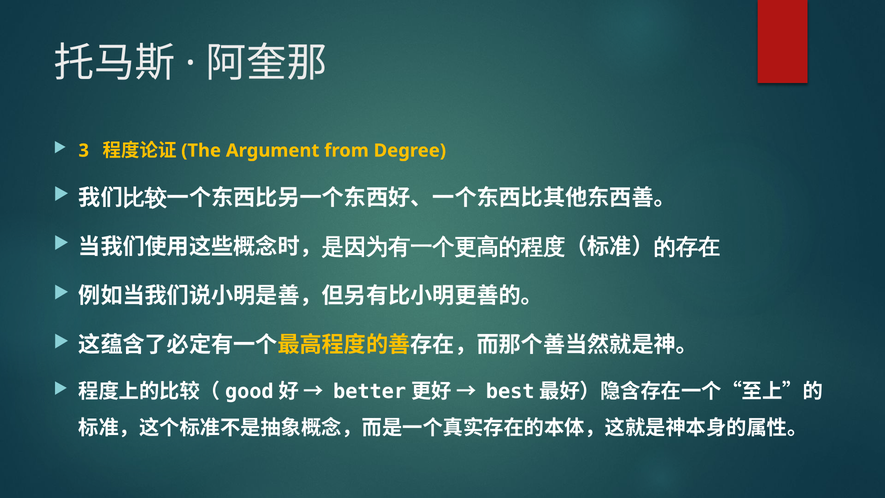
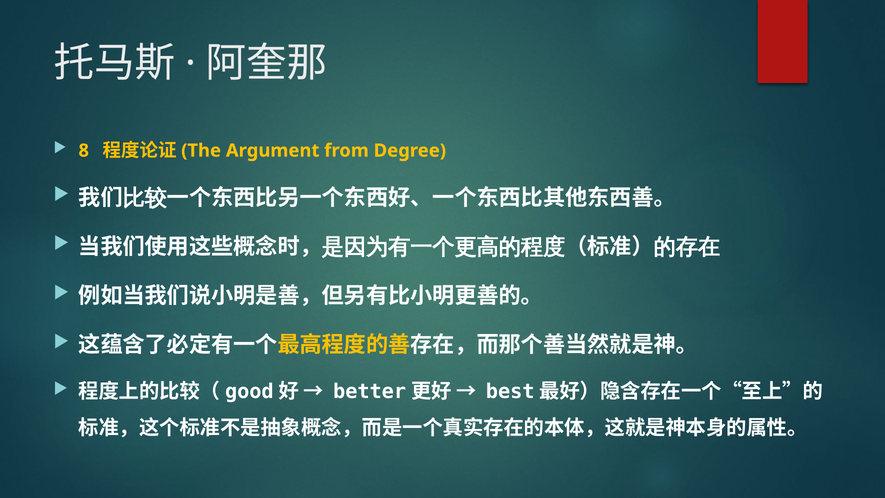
3: 3 -> 8
